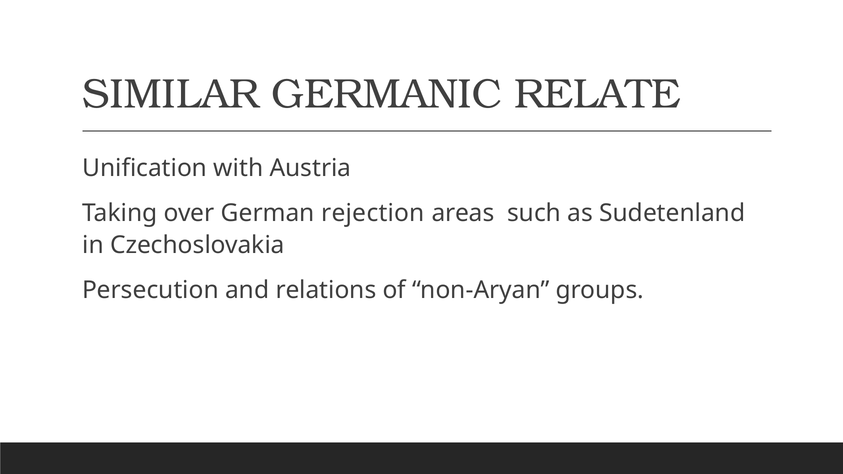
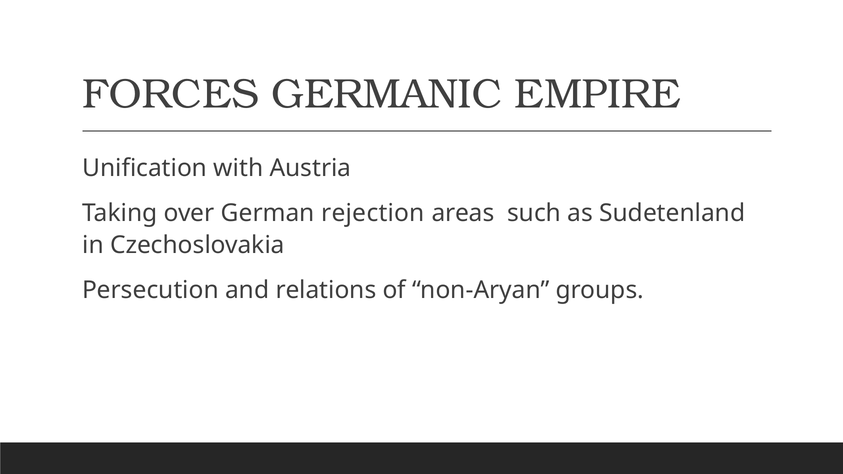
SIMILAR: SIMILAR -> FORCES
RELATE: RELATE -> EMPIRE
